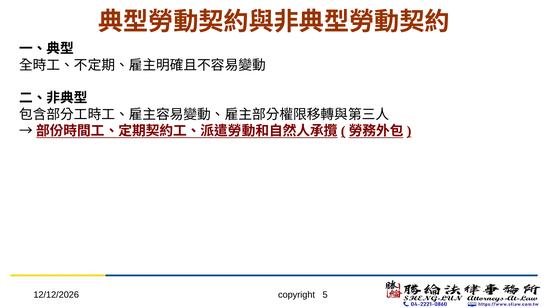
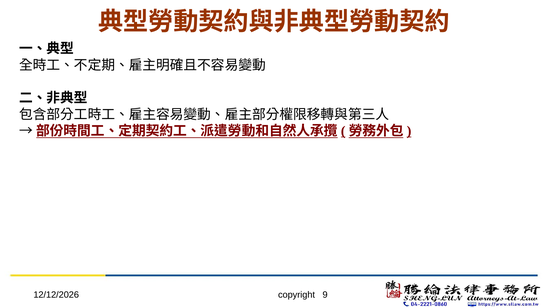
5: 5 -> 9
